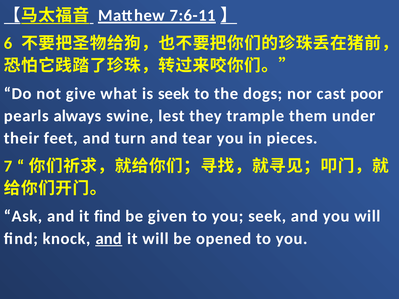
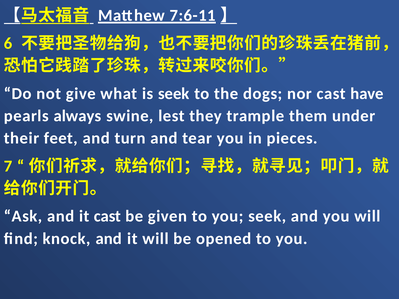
poor: poor -> have
it find: find -> cast
and at (109, 239) underline: present -> none
